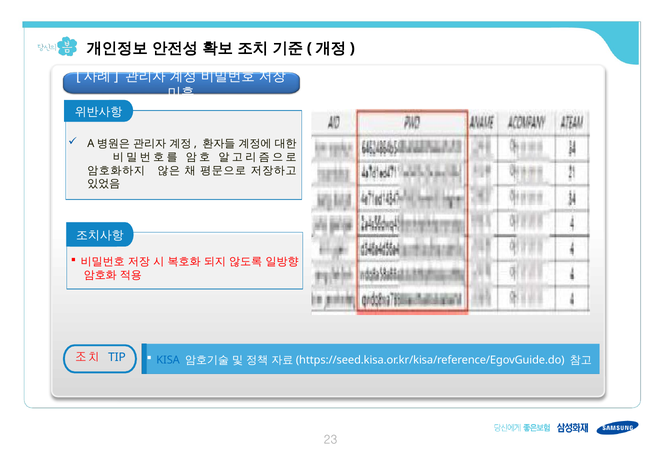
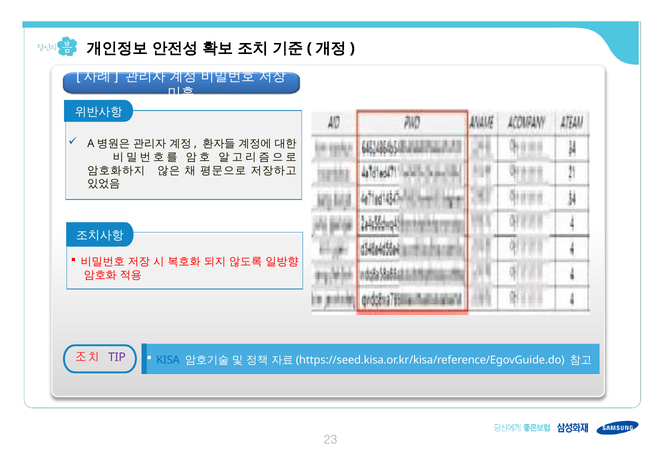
TIP colour: blue -> purple
